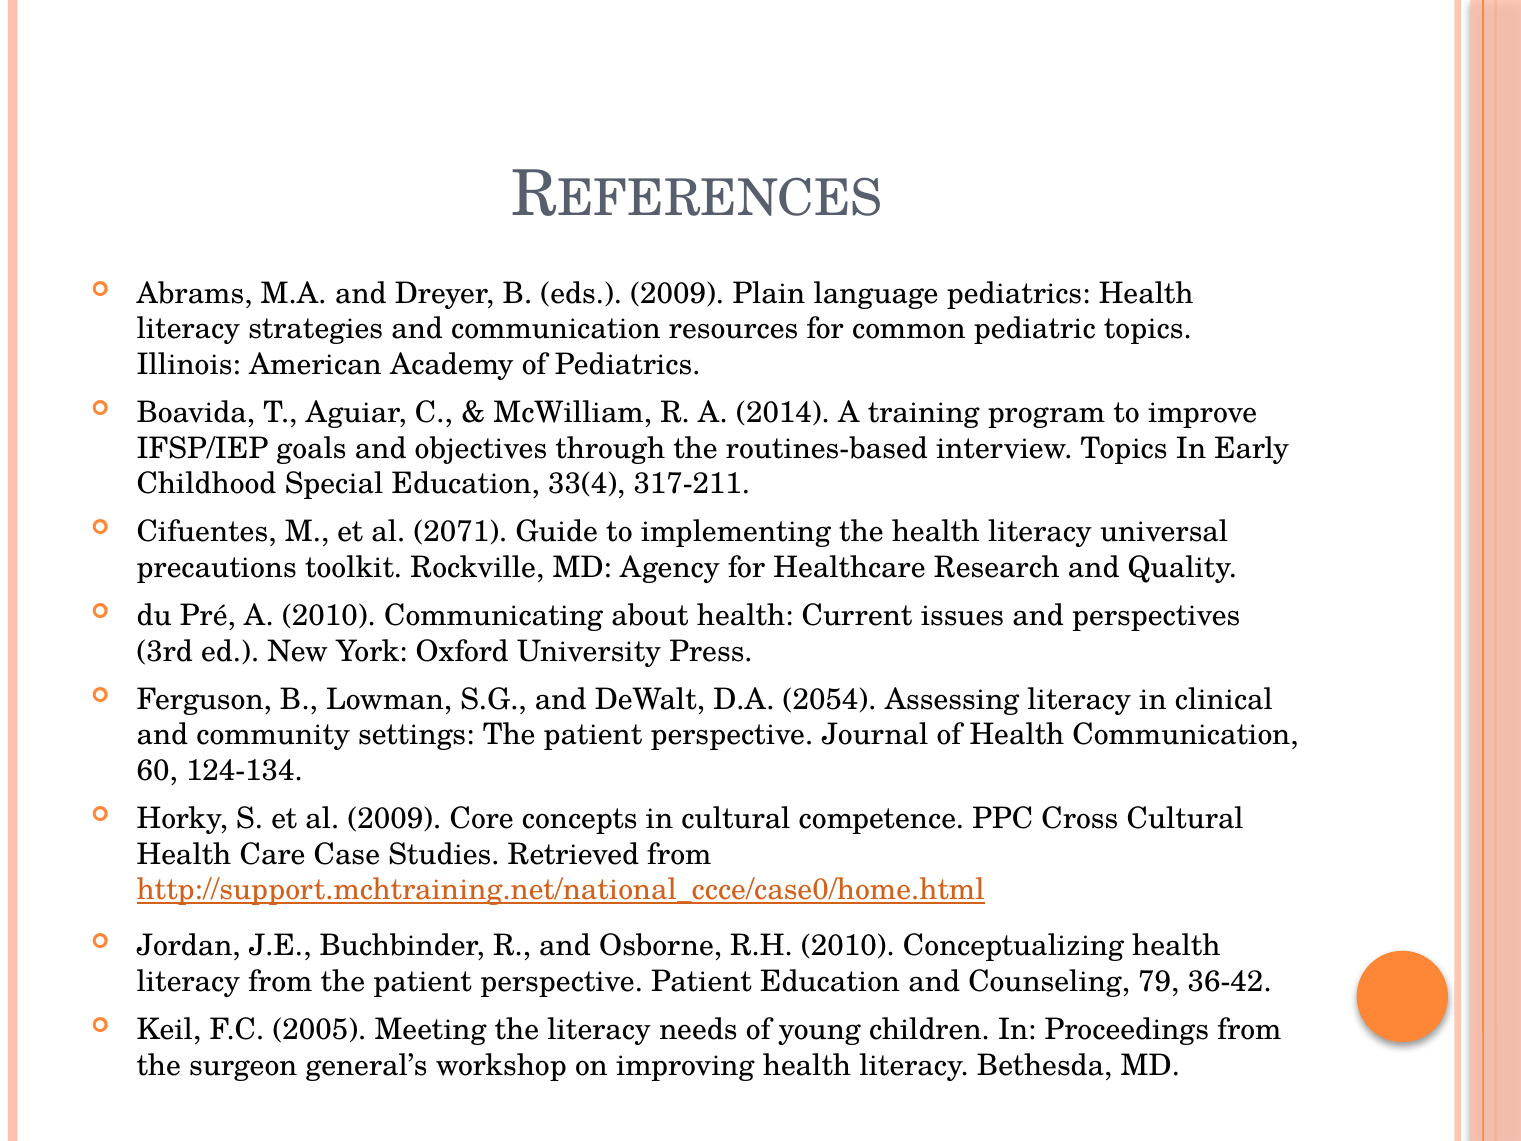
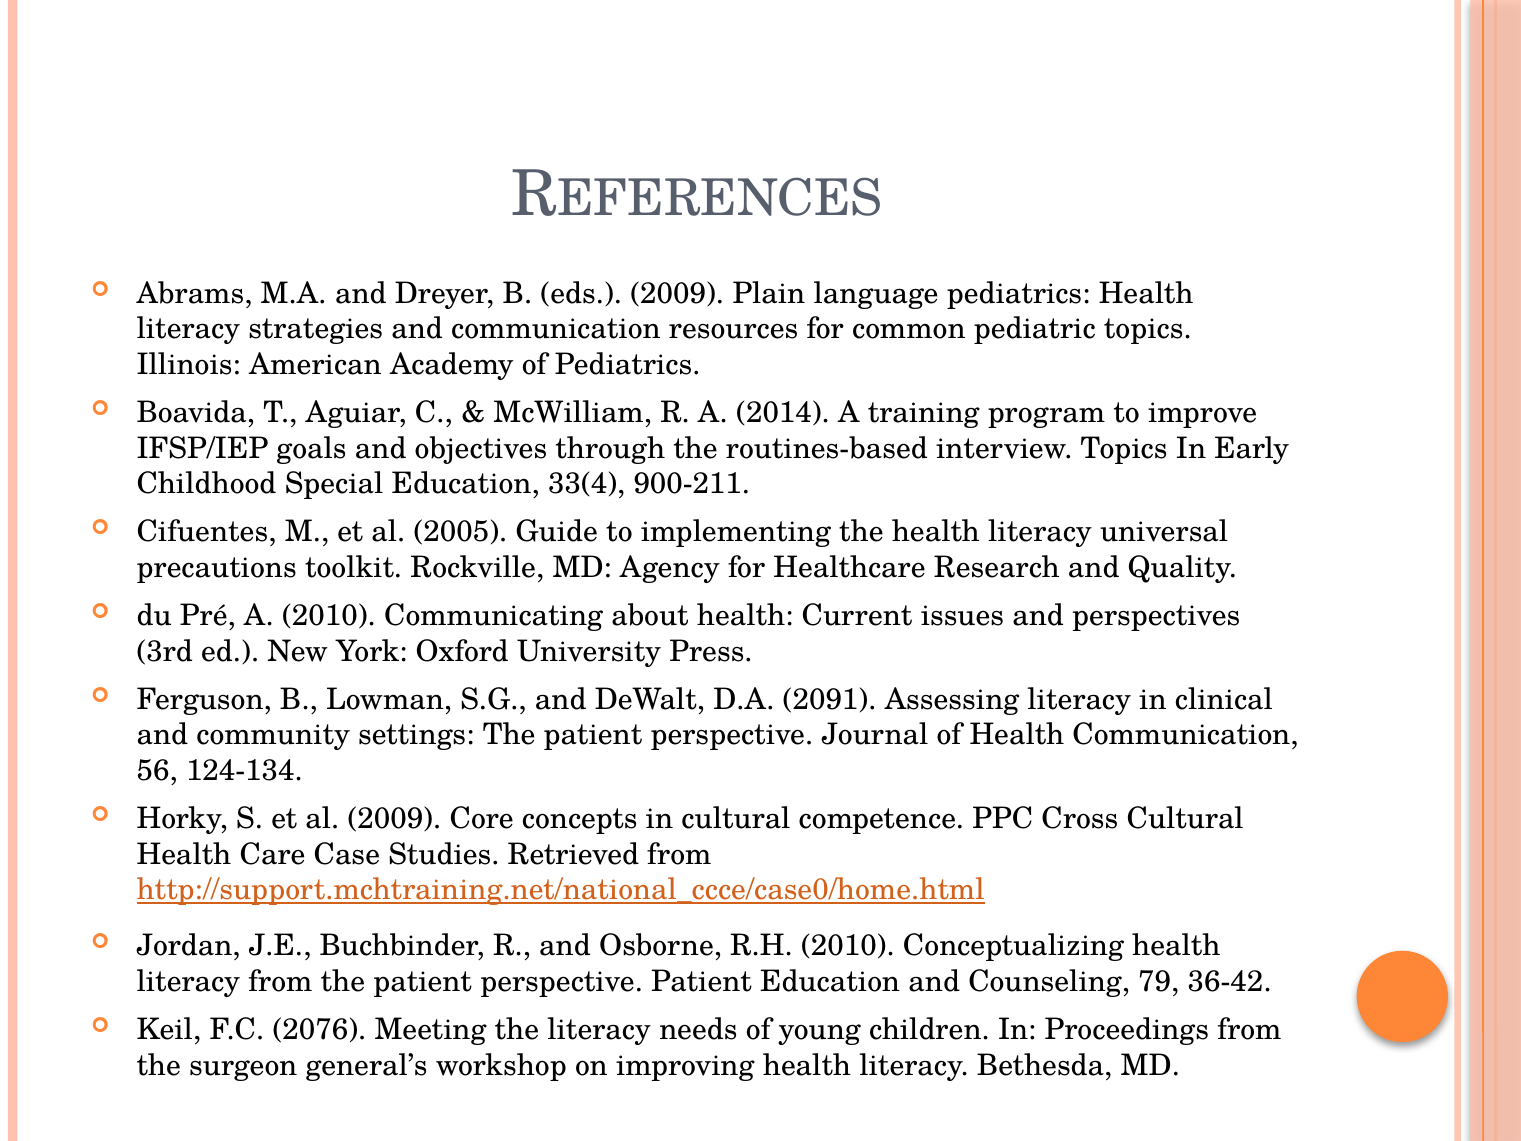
317-211: 317-211 -> 900-211
2071: 2071 -> 2005
2054: 2054 -> 2091
60: 60 -> 56
2005: 2005 -> 2076
